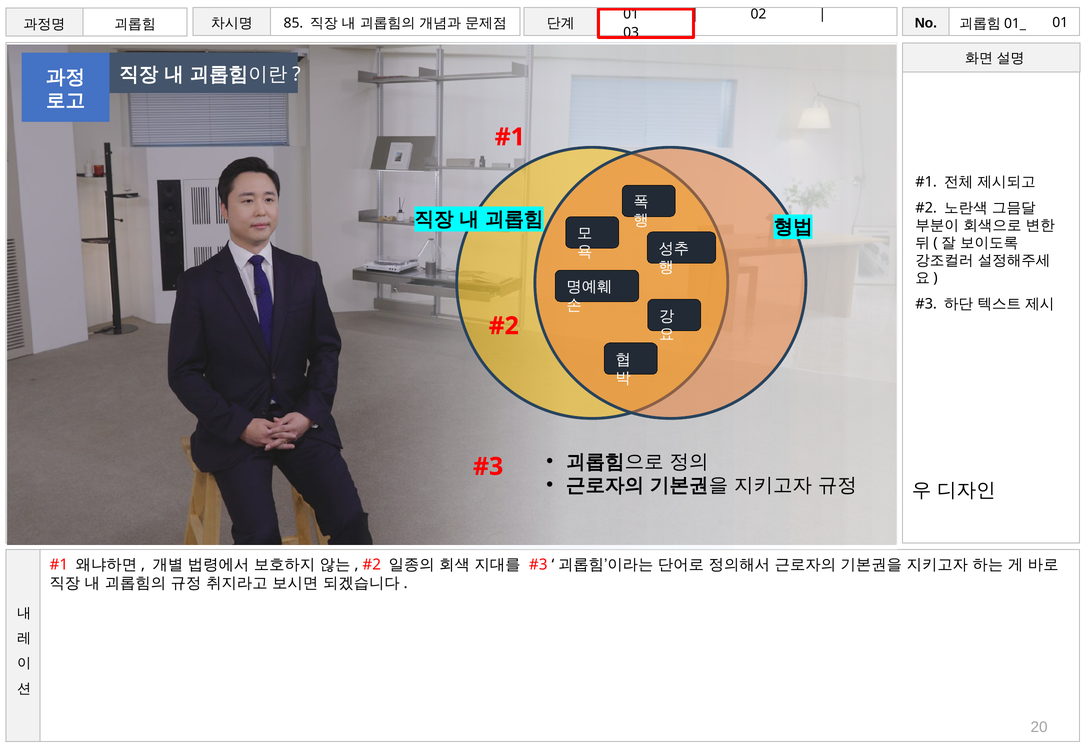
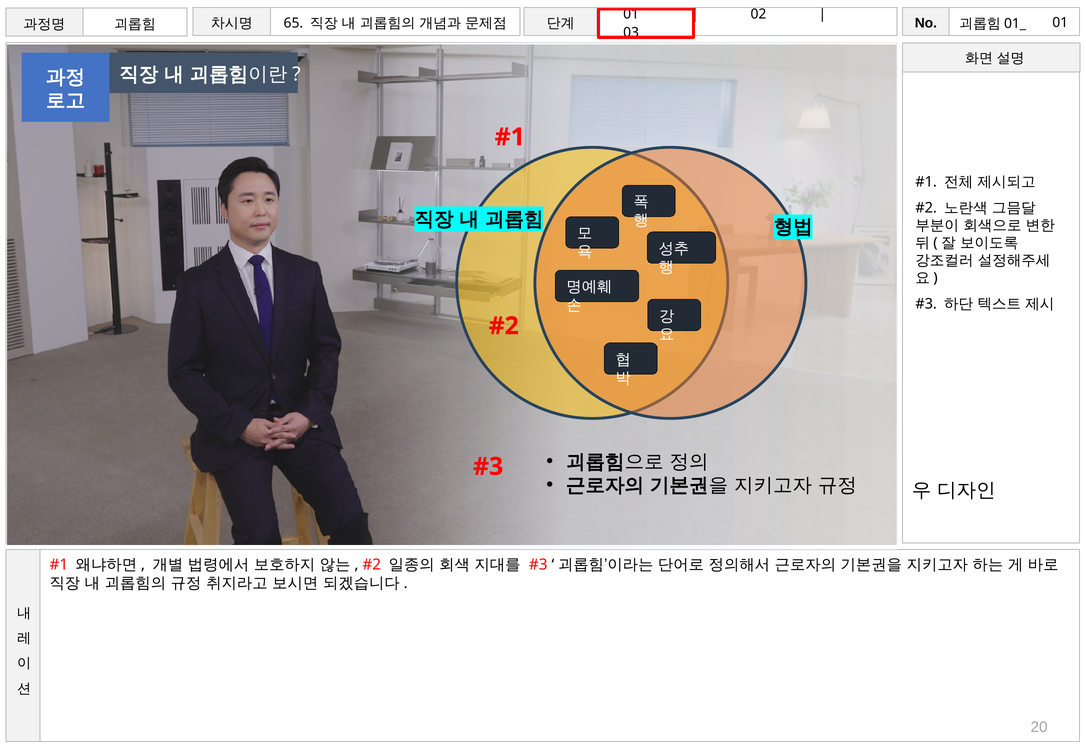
85: 85 -> 65
